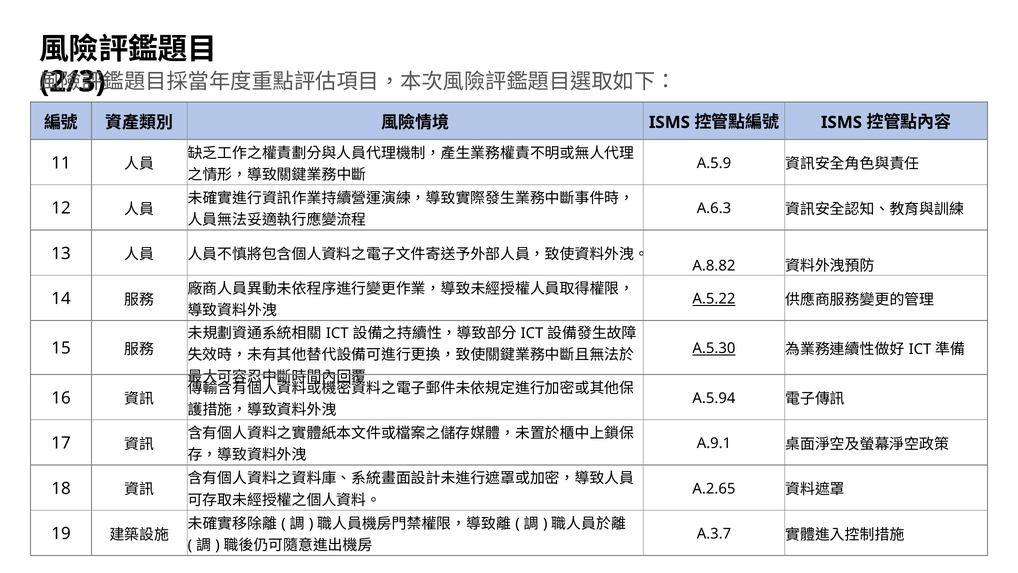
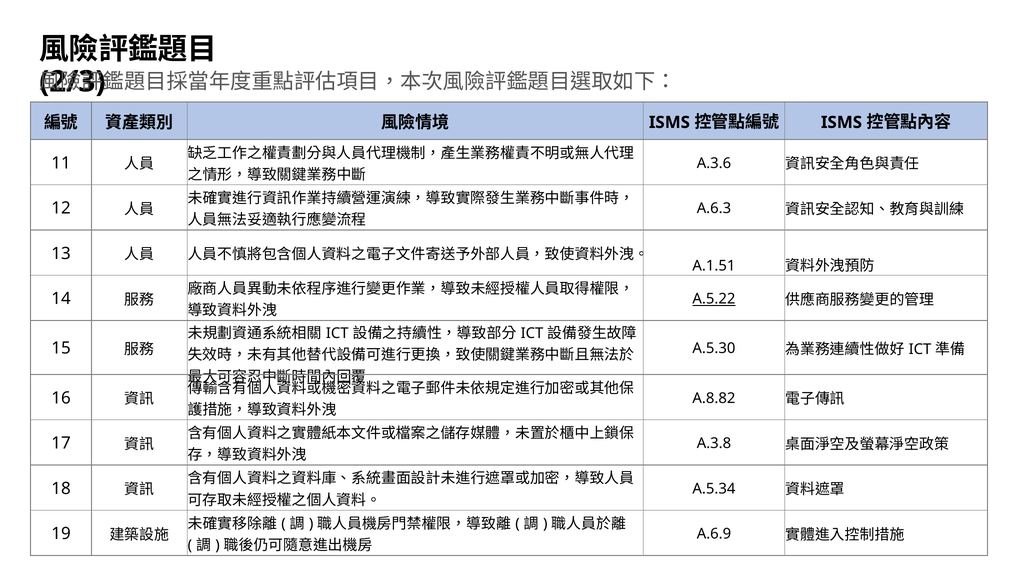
A.5.9: A.5.9 -> A.3.6
A.8.82: A.8.82 -> A.1.51
A.5.30 underline: present -> none
A.5.94: A.5.94 -> A.8.82
A.9.1: A.9.1 -> A.3.8
A.2.65: A.2.65 -> A.5.34
A.3.7: A.3.7 -> A.6.9
